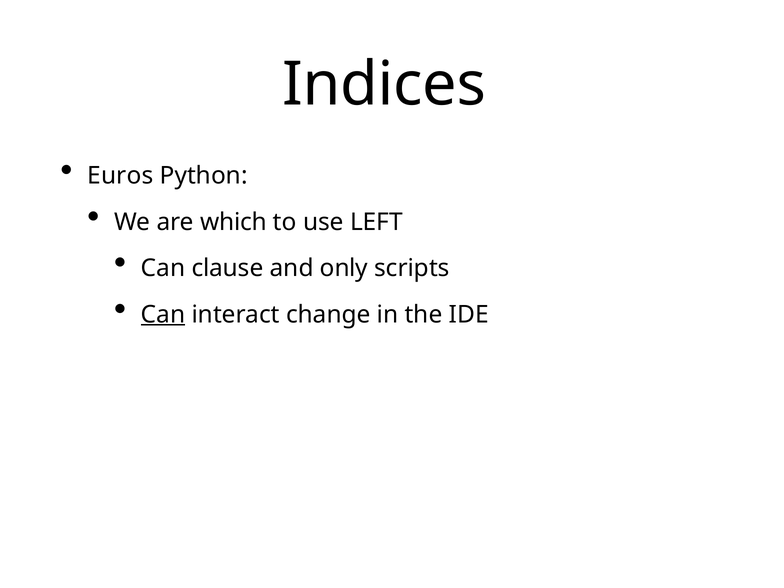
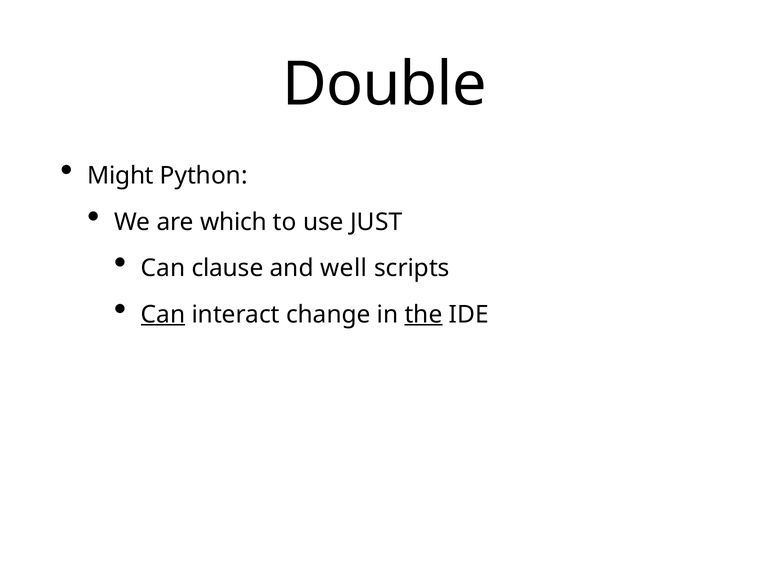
Indices: Indices -> Double
Euros: Euros -> Might
LEFT: LEFT -> JUST
only: only -> well
the underline: none -> present
